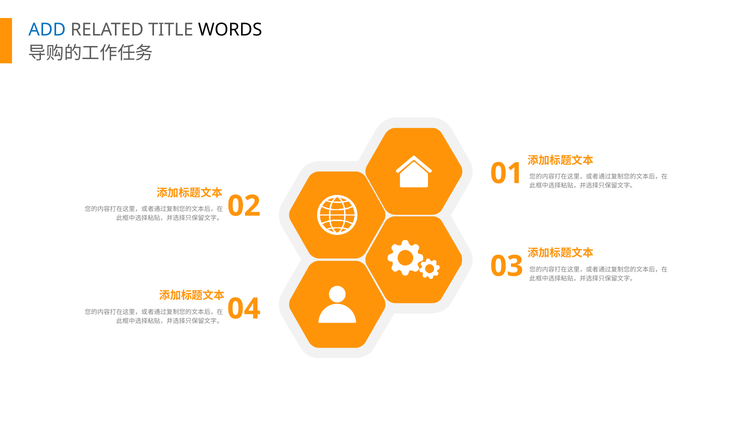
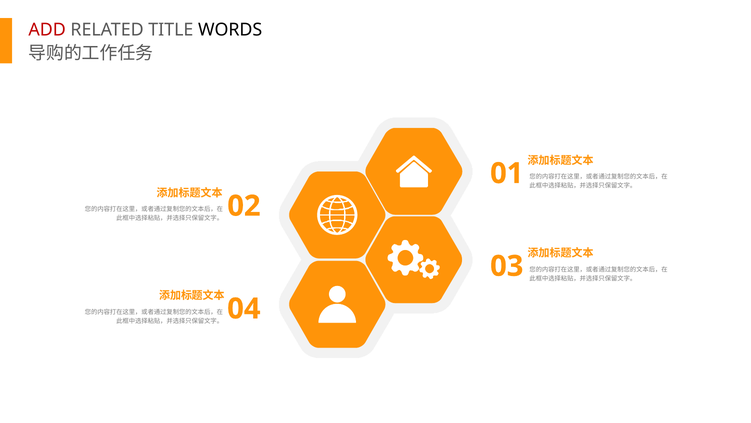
ADD colour: blue -> red
